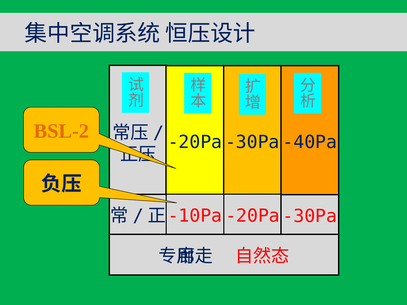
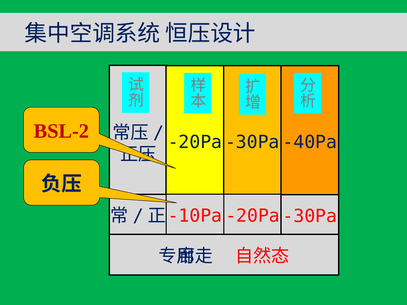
BSL-2 colour: orange -> red
